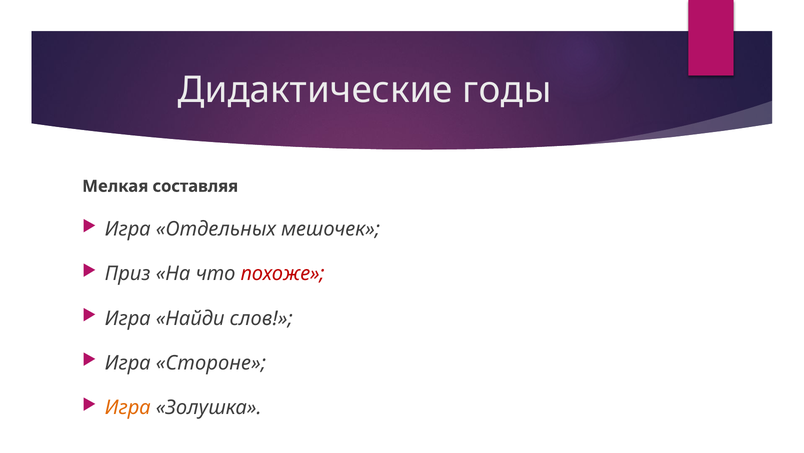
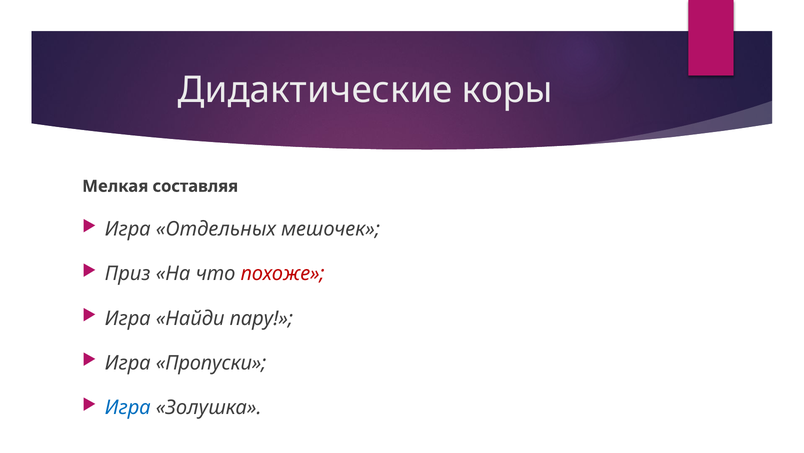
годы: годы -> коры
слов: слов -> пару
Стороне: Стороне -> Пропуски
Игра at (128, 407) colour: orange -> blue
